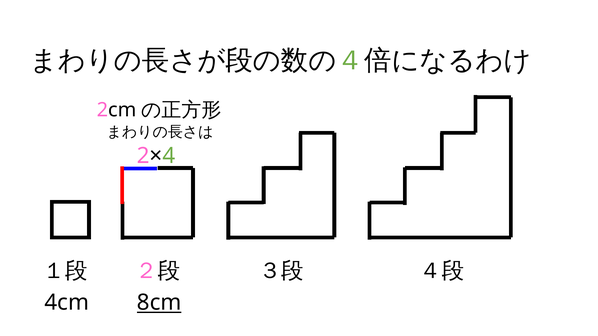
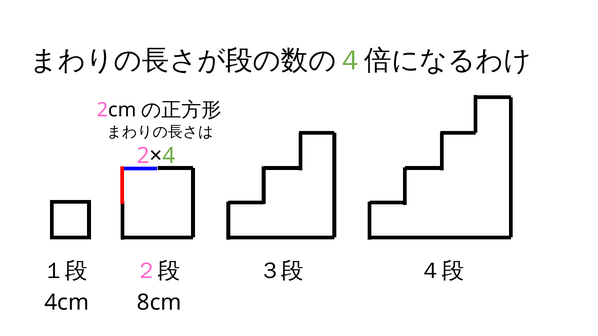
8cm underline: present -> none
